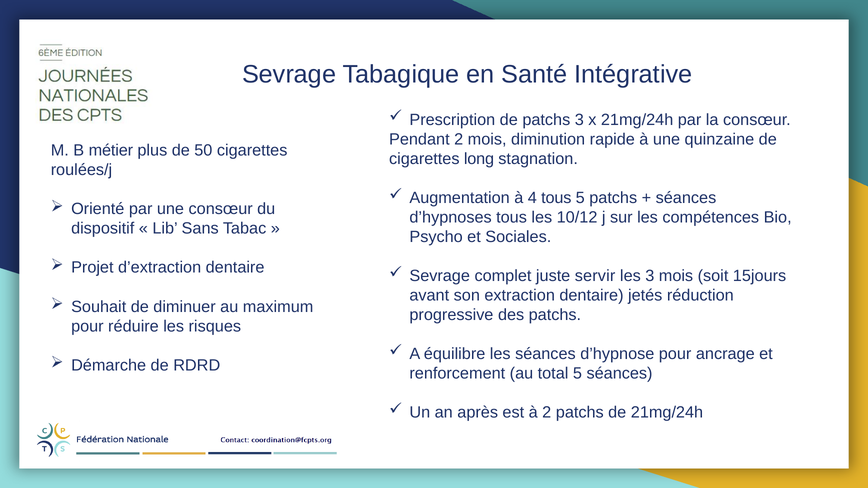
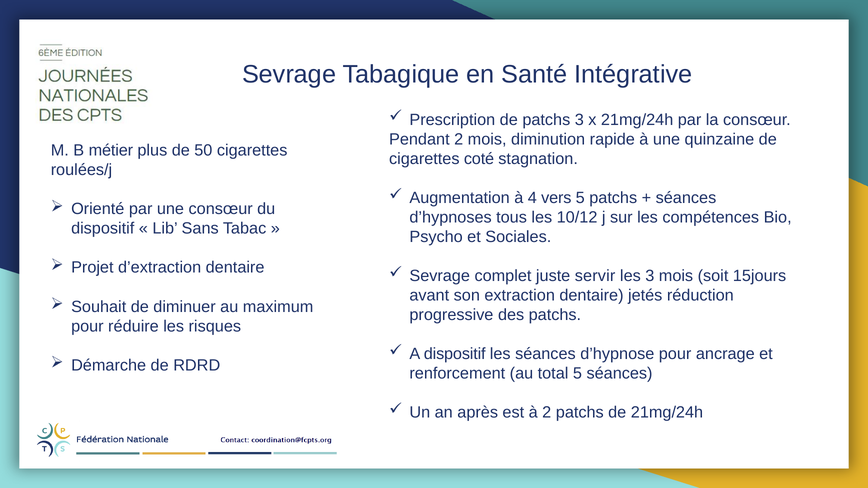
long: long -> coté
4 tous: tous -> vers
A équilibre: équilibre -> dispositif
